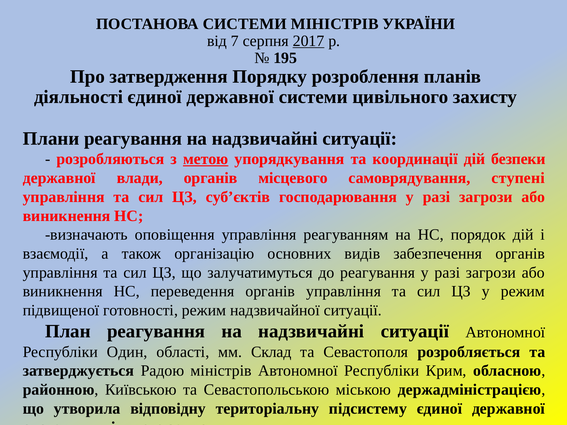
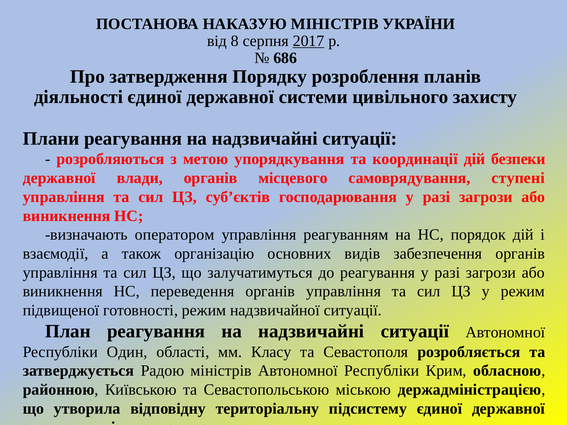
ПОСТАНОВА СИСТЕМИ: СИСТЕМИ -> НАКАЗУЮ
7: 7 -> 8
195: 195 -> 686
метою underline: present -> none
оповіщення: оповіщення -> оператором
Склад: Склад -> Класу
